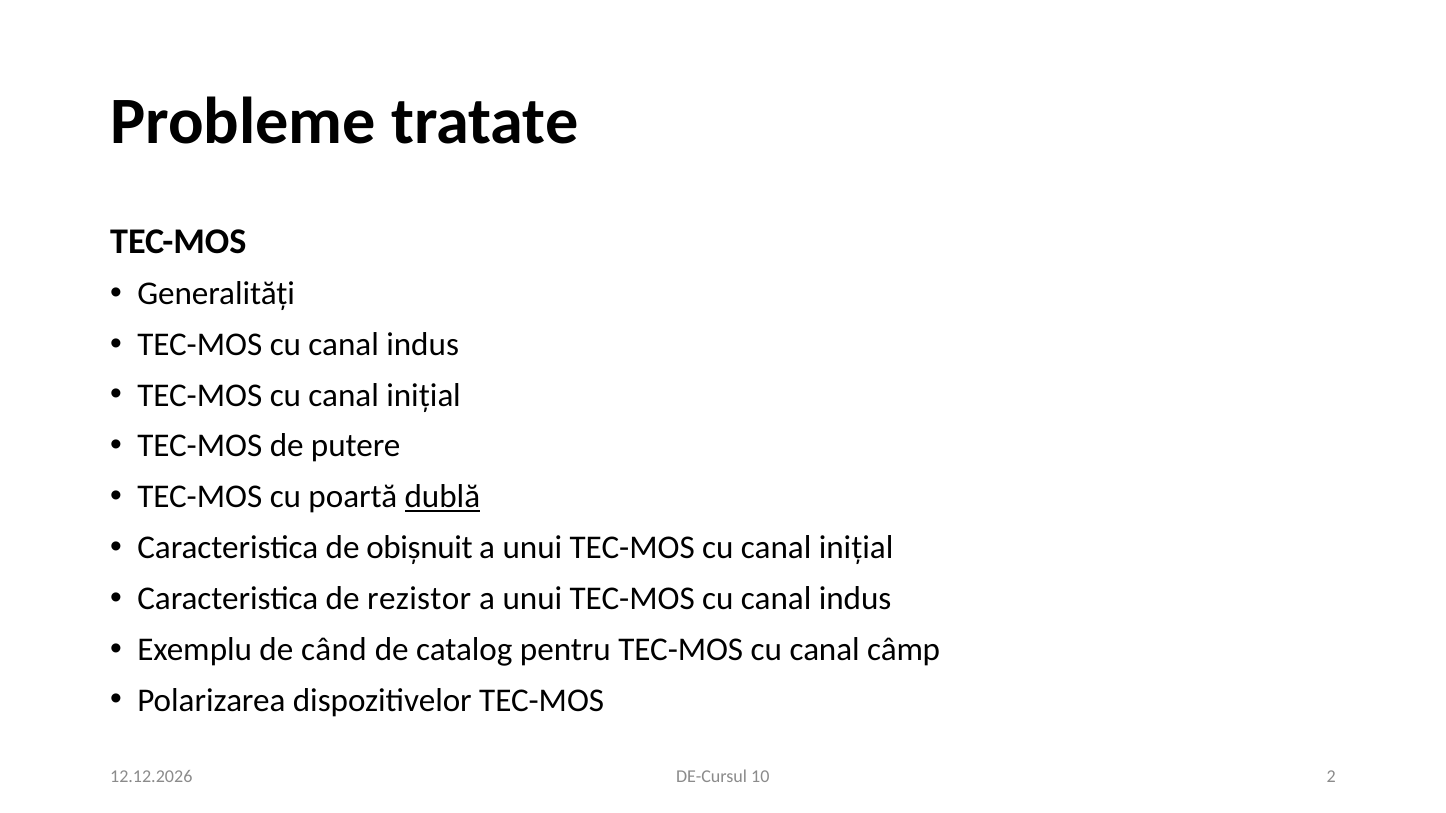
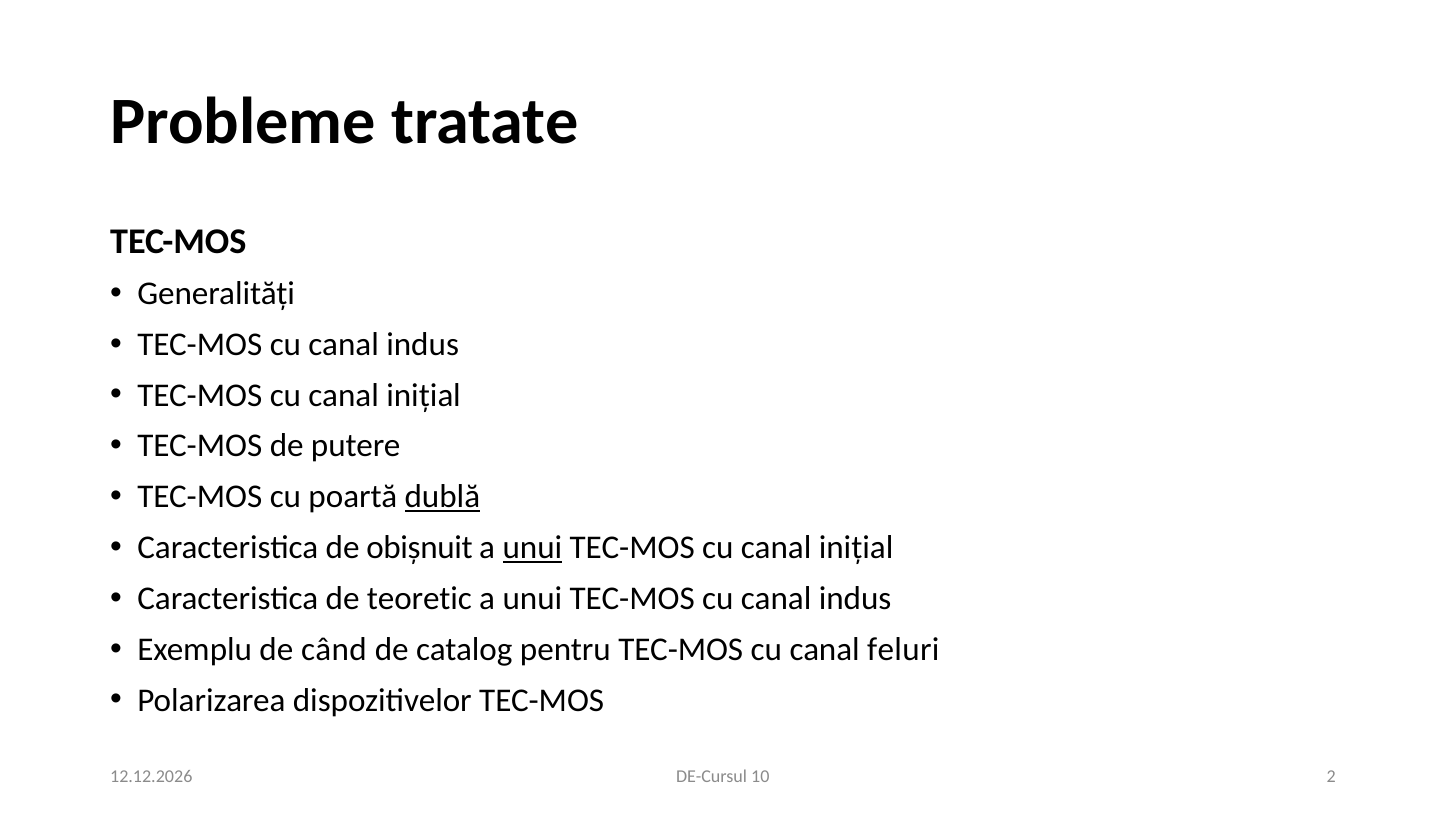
unui at (532, 548) underline: none -> present
rezistor: rezistor -> teoretic
câmp: câmp -> feluri
